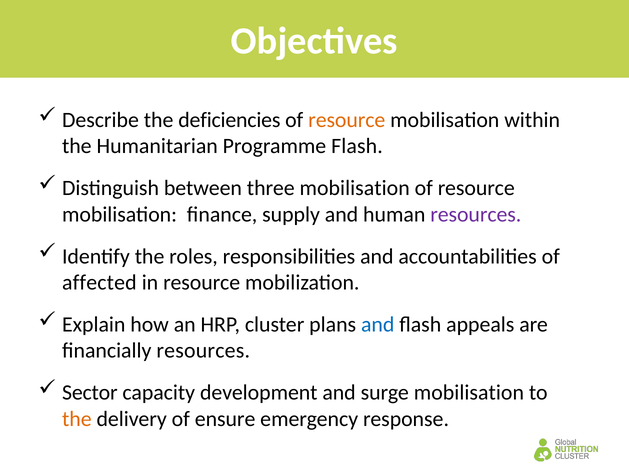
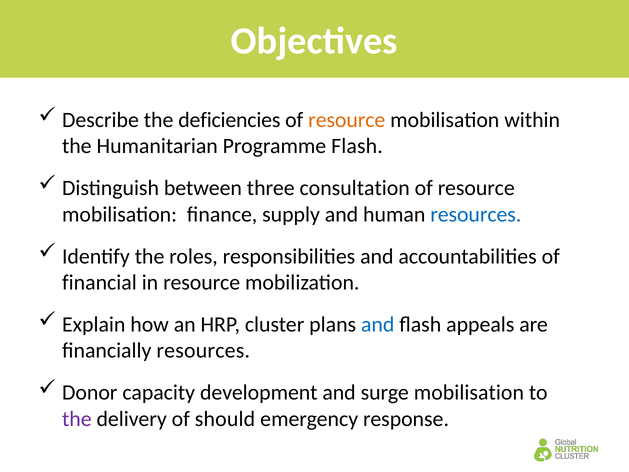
three mobilisation: mobilisation -> consultation
resources at (476, 214) colour: purple -> blue
affected: affected -> financial
Sector: Sector -> Donor
the at (77, 419) colour: orange -> purple
ensure: ensure -> should
